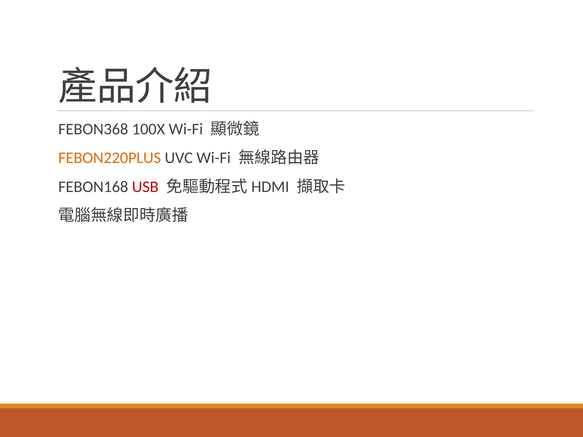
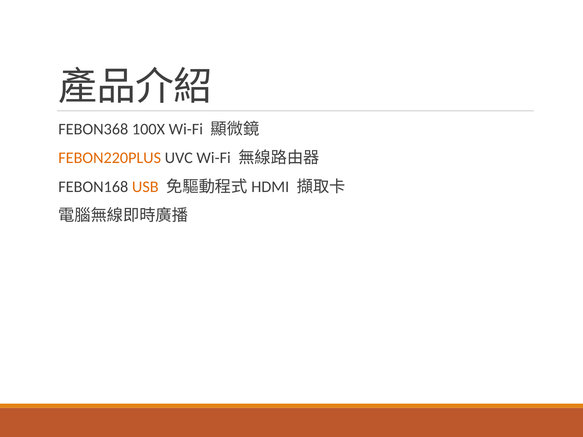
USB colour: red -> orange
